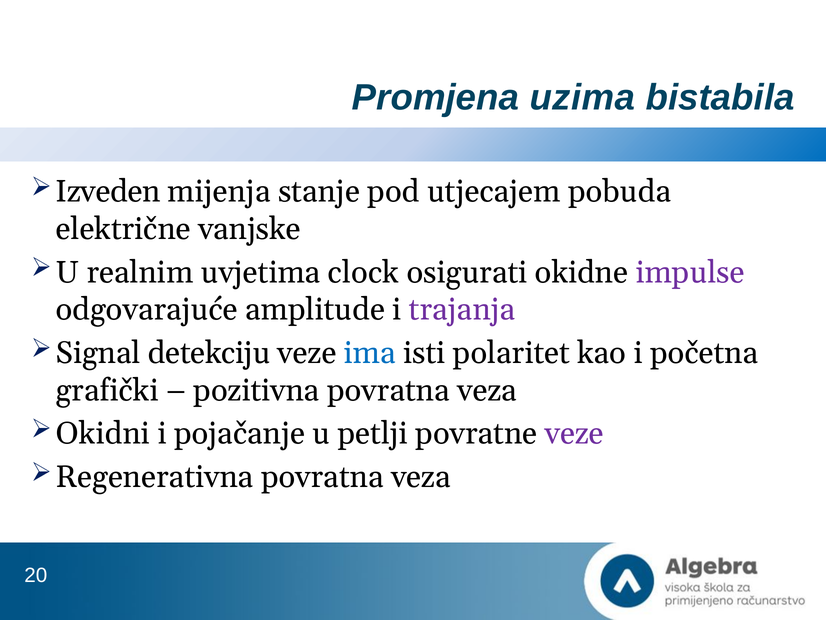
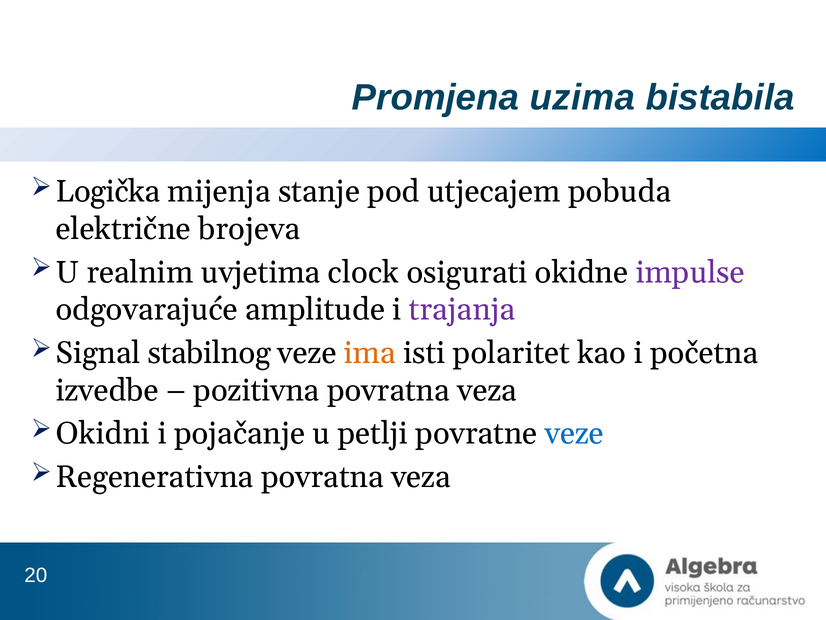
Izveden: Izveden -> Logička
vanjske: vanjske -> brojeva
detekciju: detekciju -> stabilnog
ima colour: blue -> orange
grafički: grafički -> izvedbe
veze at (574, 433) colour: purple -> blue
